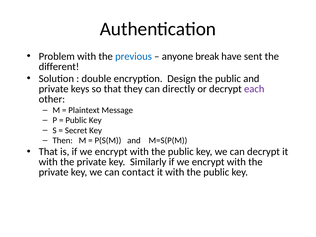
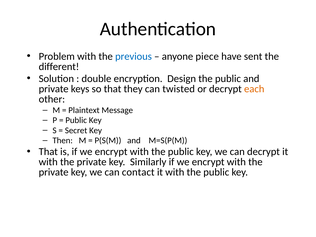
break: break -> piece
directly: directly -> twisted
each colour: purple -> orange
